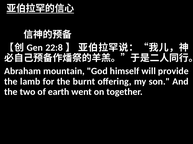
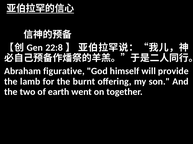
mountain: mountain -> figurative
